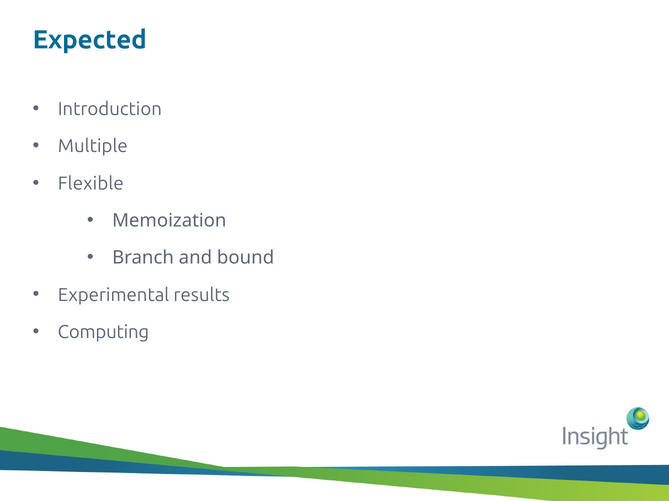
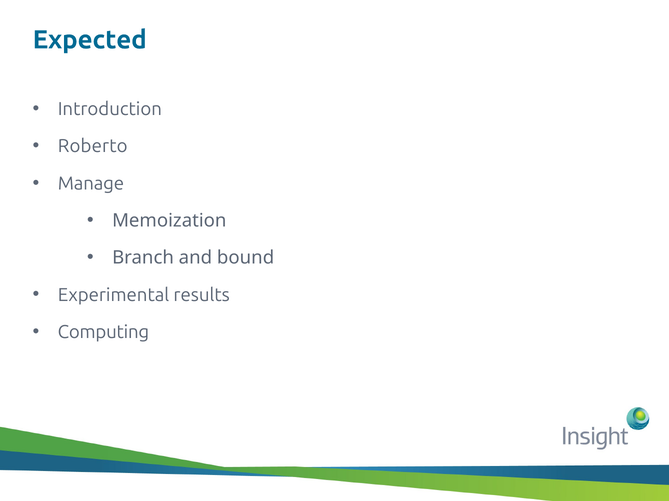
Multiple: Multiple -> Roberto
Flexible: Flexible -> Manage
